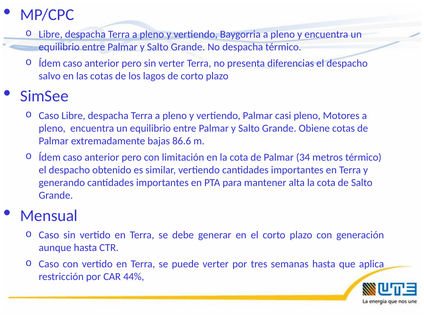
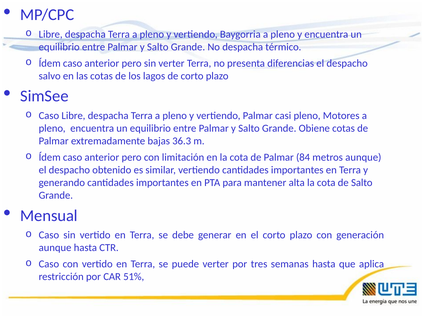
86.6: 86.6 -> 36.3
34: 34 -> 84
metros térmico: térmico -> aunque
44%: 44% -> 51%
